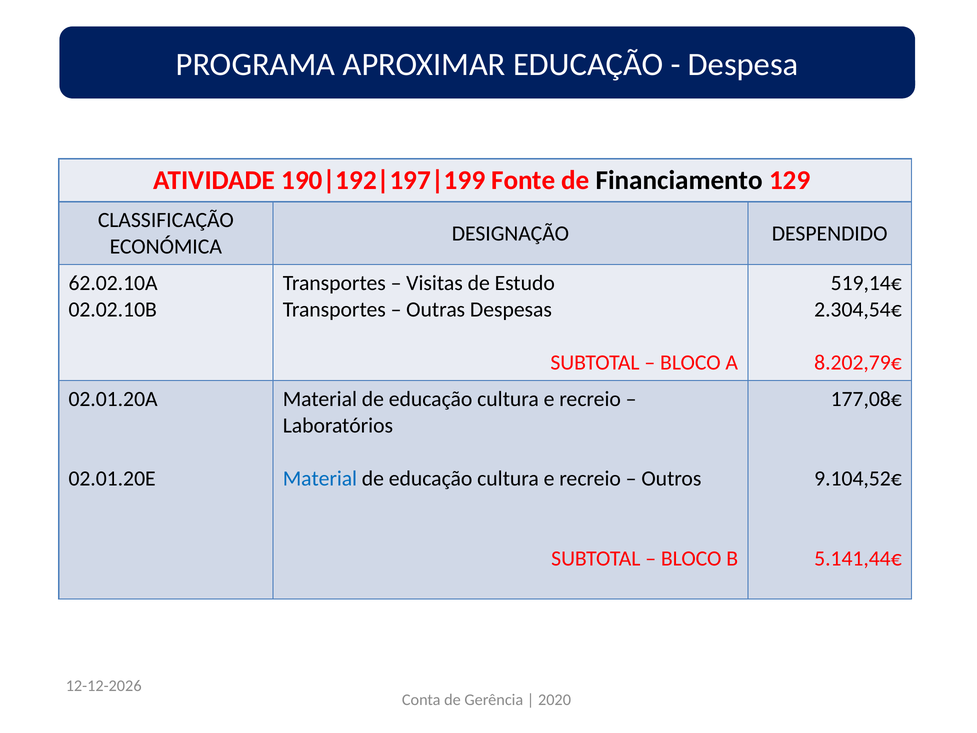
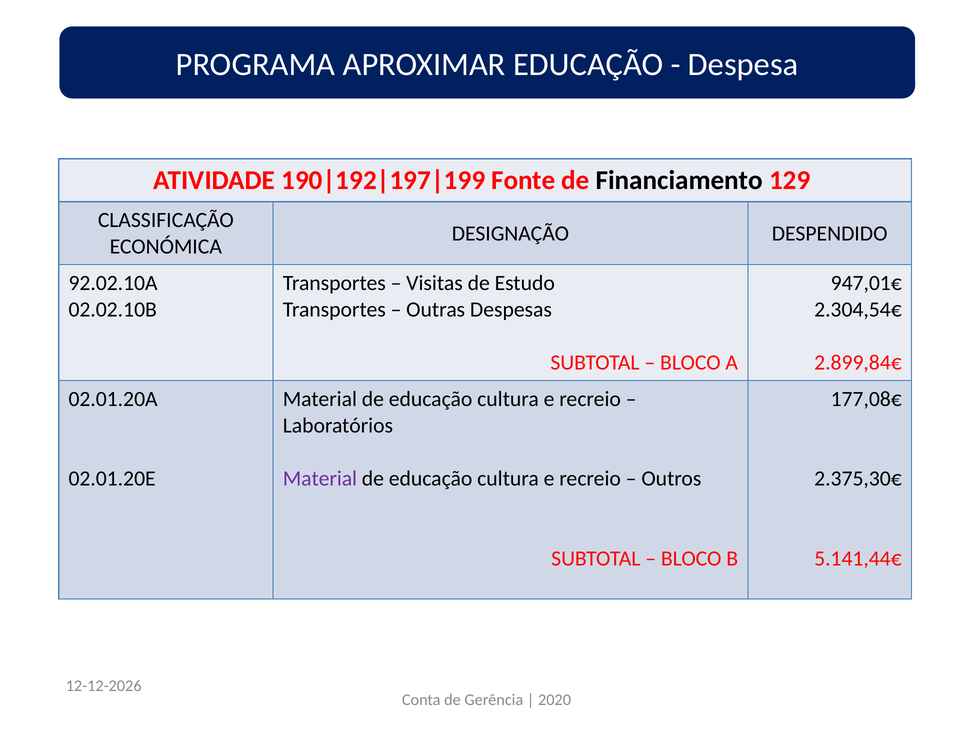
62.02.10A: 62.02.10A -> 92.02.10A
519,14€: 519,14€ -> 947,01€
8.202,79€: 8.202,79€ -> 2.899,84€
Material at (320, 479) colour: blue -> purple
9.104,52€: 9.104,52€ -> 2.375,30€
